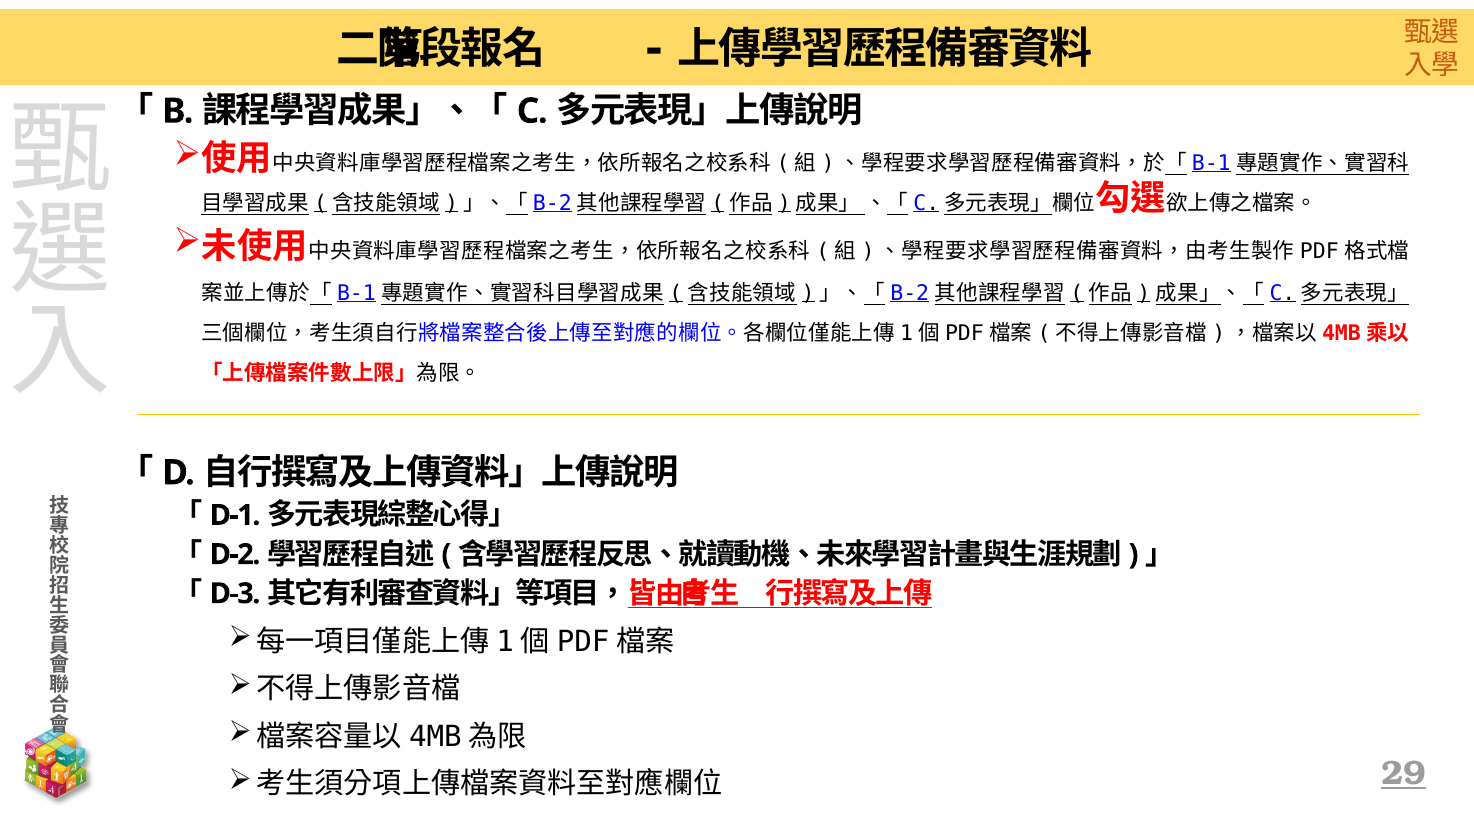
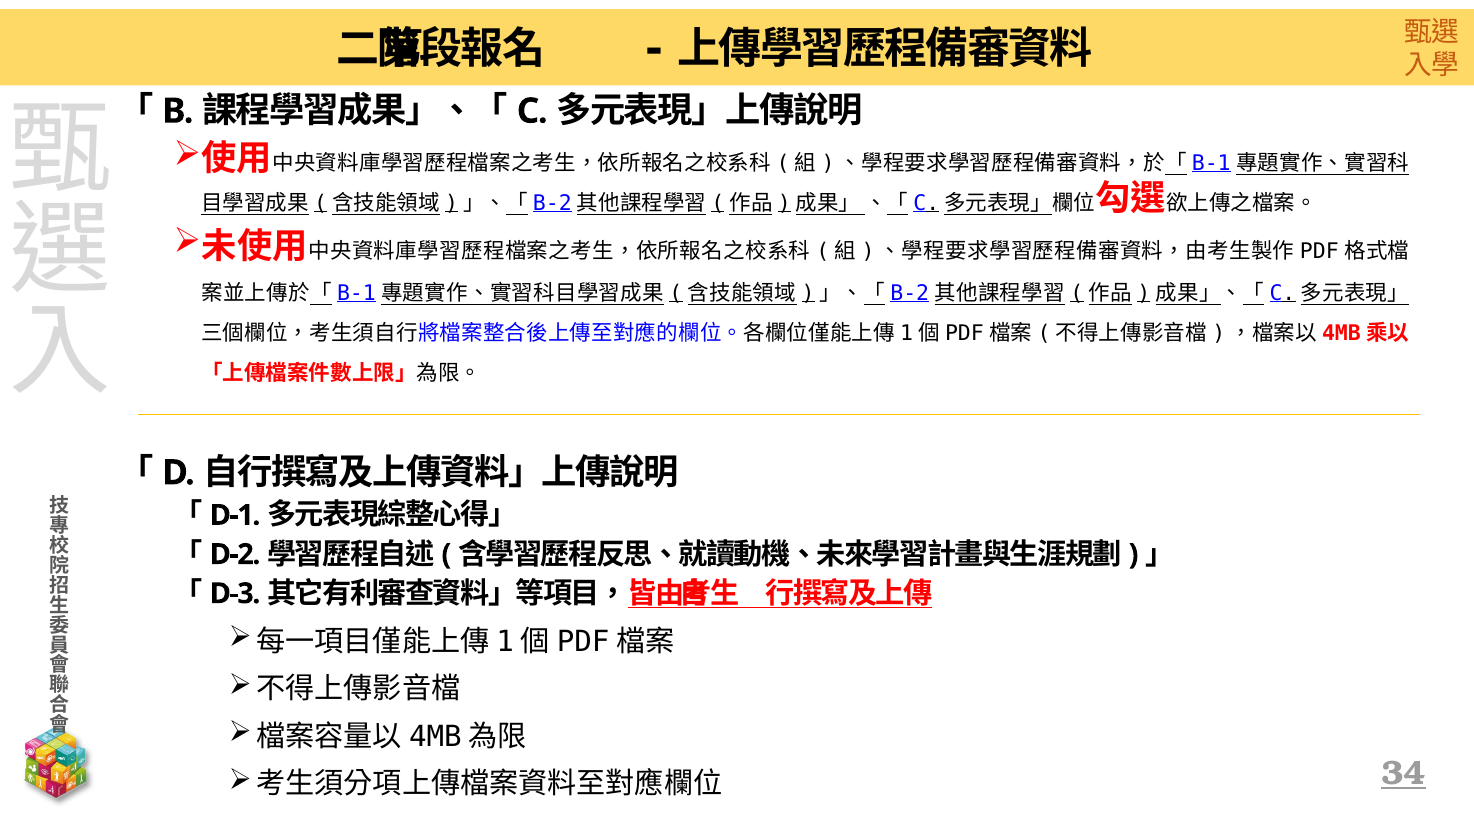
29: 29 -> 34
